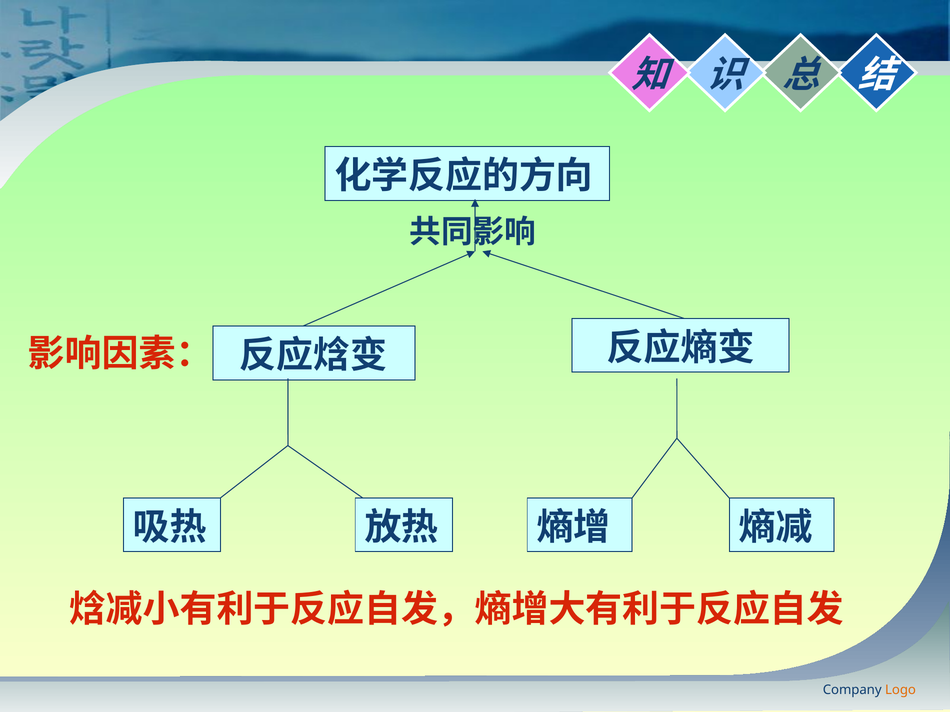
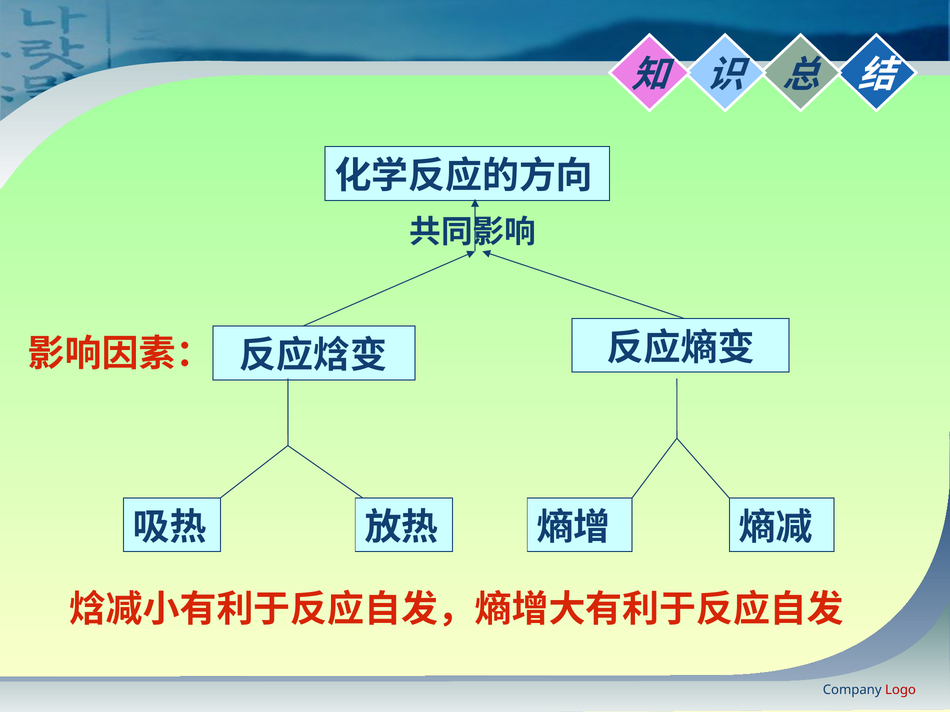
Logo colour: orange -> red
